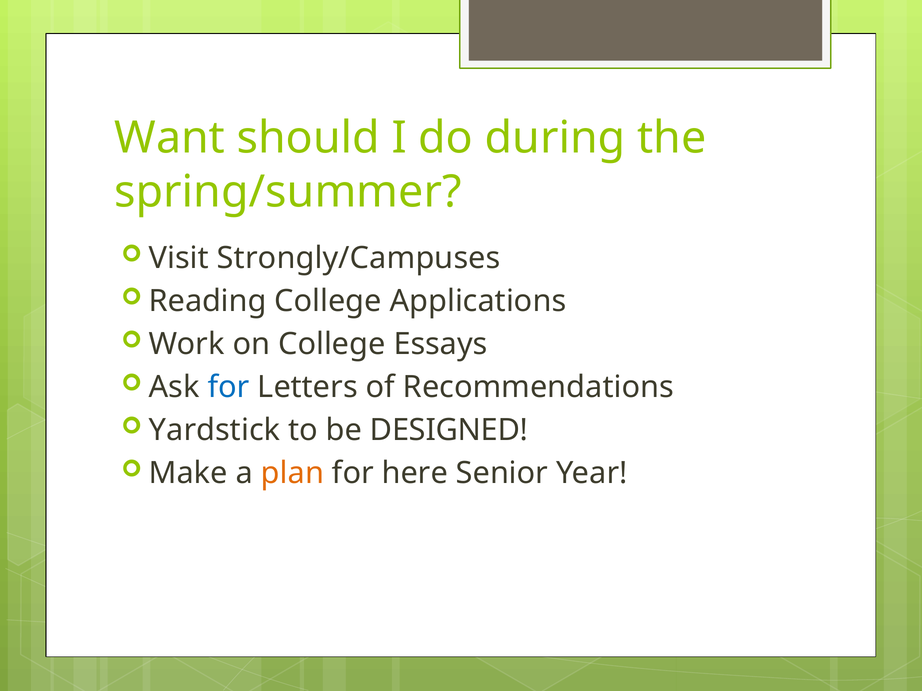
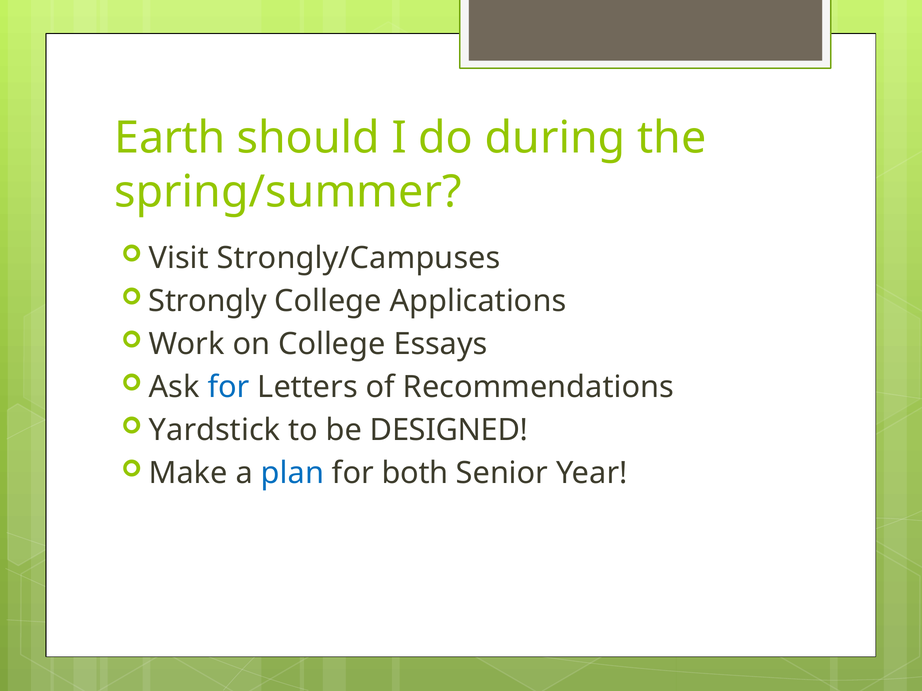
Want: Want -> Earth
Reading: Reading -> Strongly
plan colour: orange -> blue
here: here -> both
